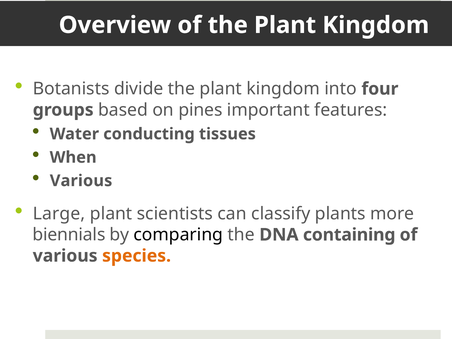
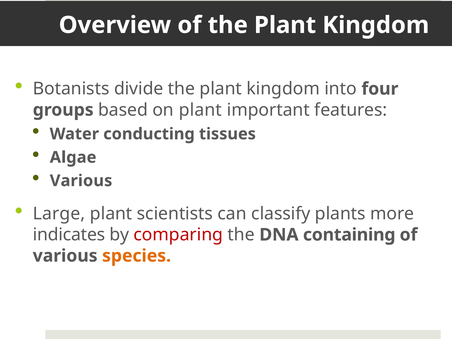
on pines: pines -> plant
When: When -> Algae
biennials: biennials -> indicates
comparing colour: black -> red
